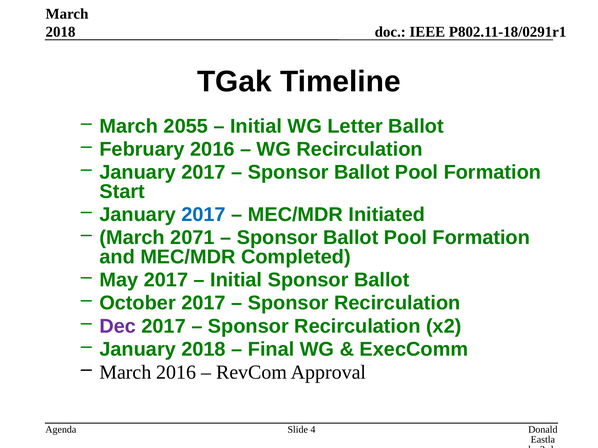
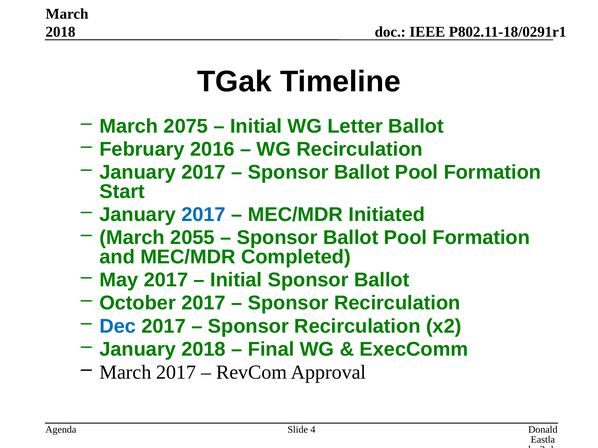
2055: 2055 -> 2075
2071: 2071 -> 2055
Dec colour: purple -> blue
March 2016: 2016 -> 2017
